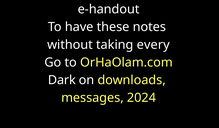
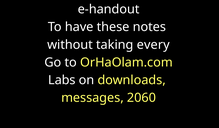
Dark: Dark -> Labs
2024: 2024 -> 2060
